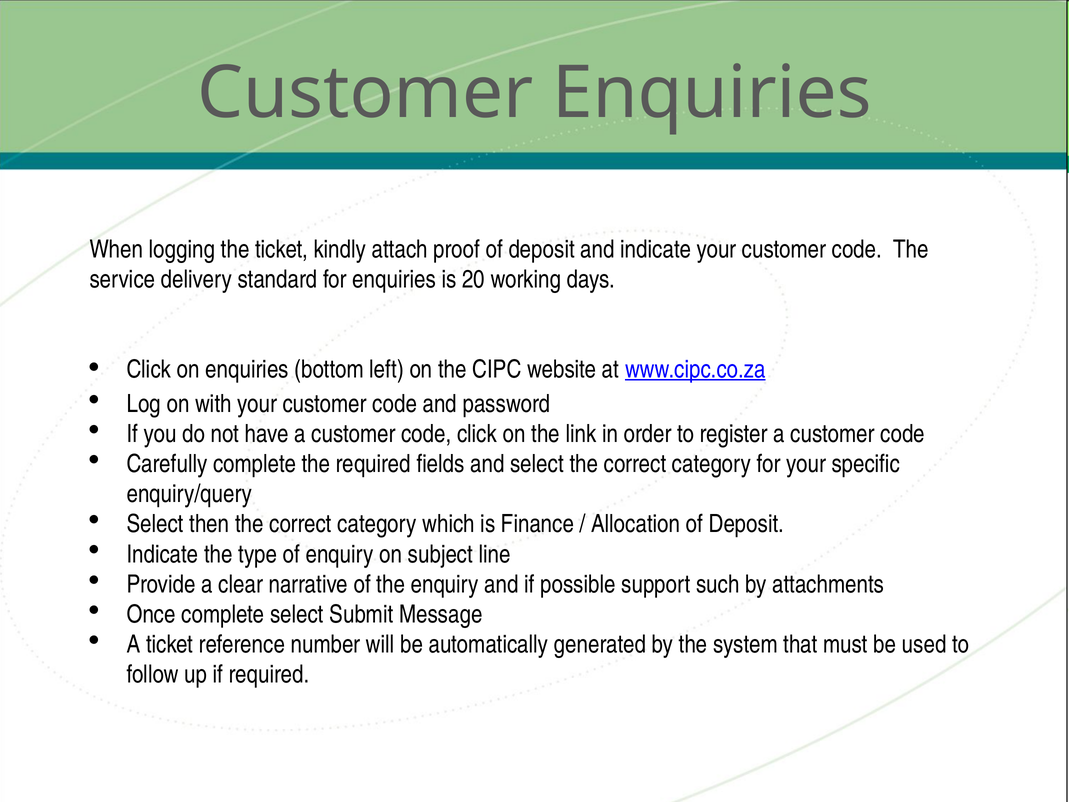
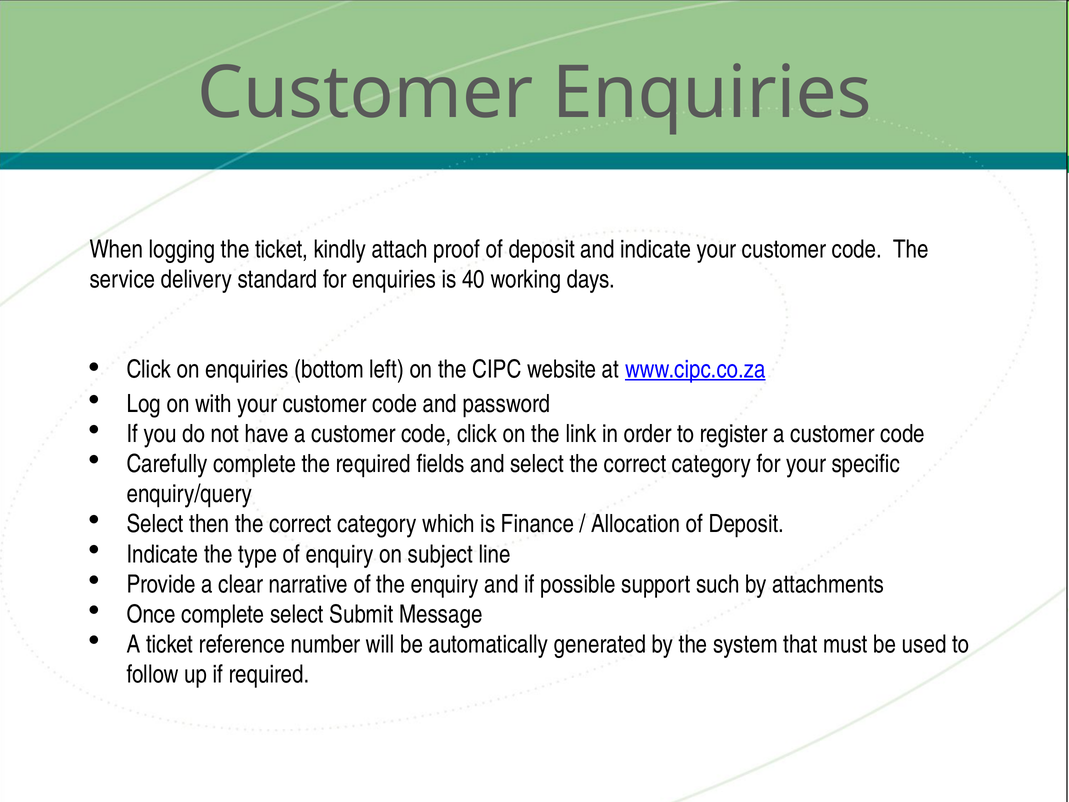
20: 20 -> 40
